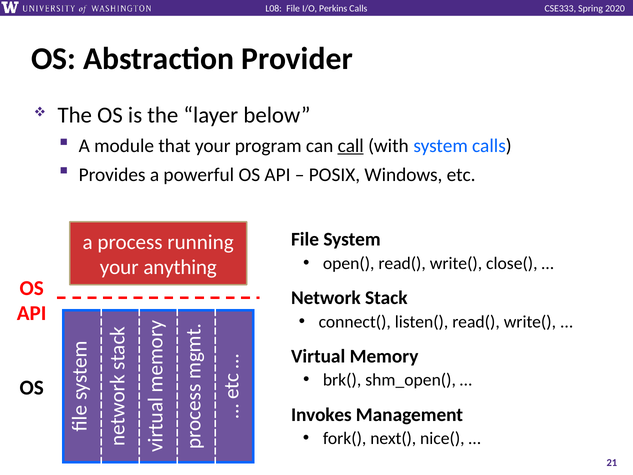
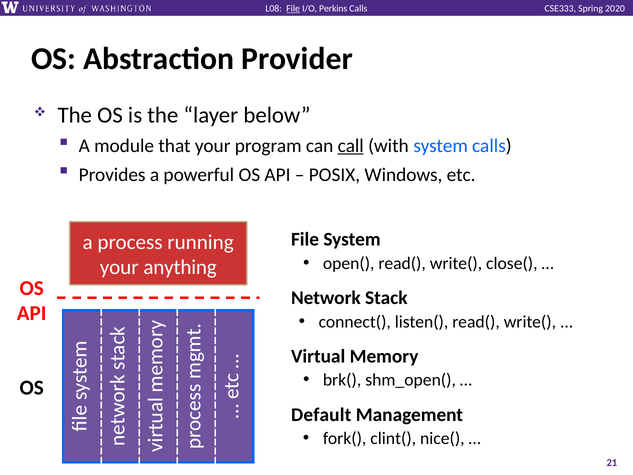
File at (293, 8) underline: none -> present
Invokes: Invokes -> Default
next(: next( -> clint(
